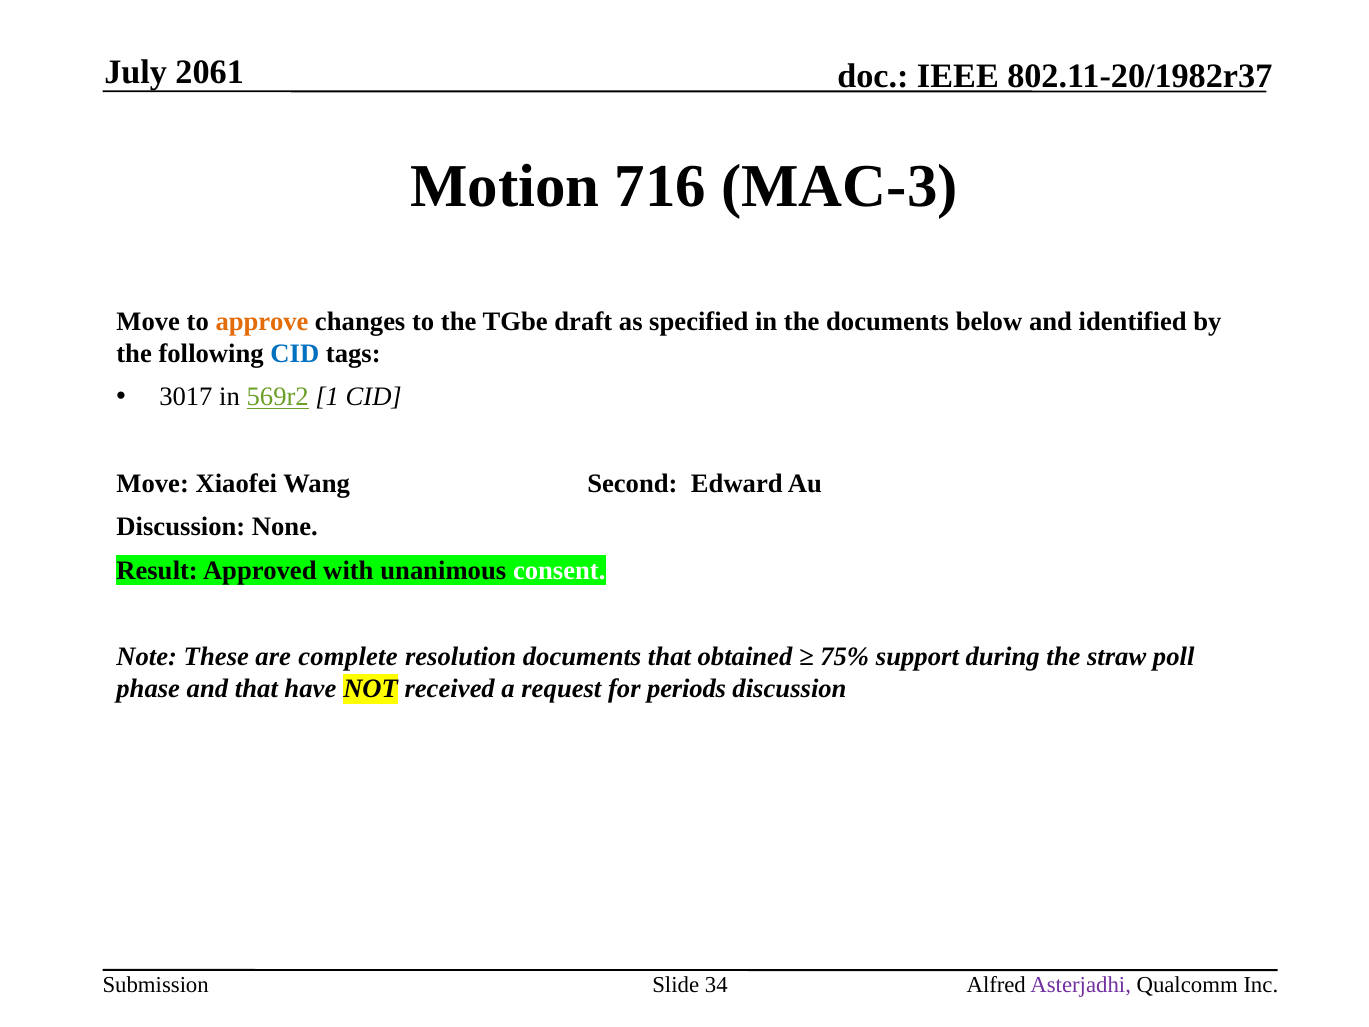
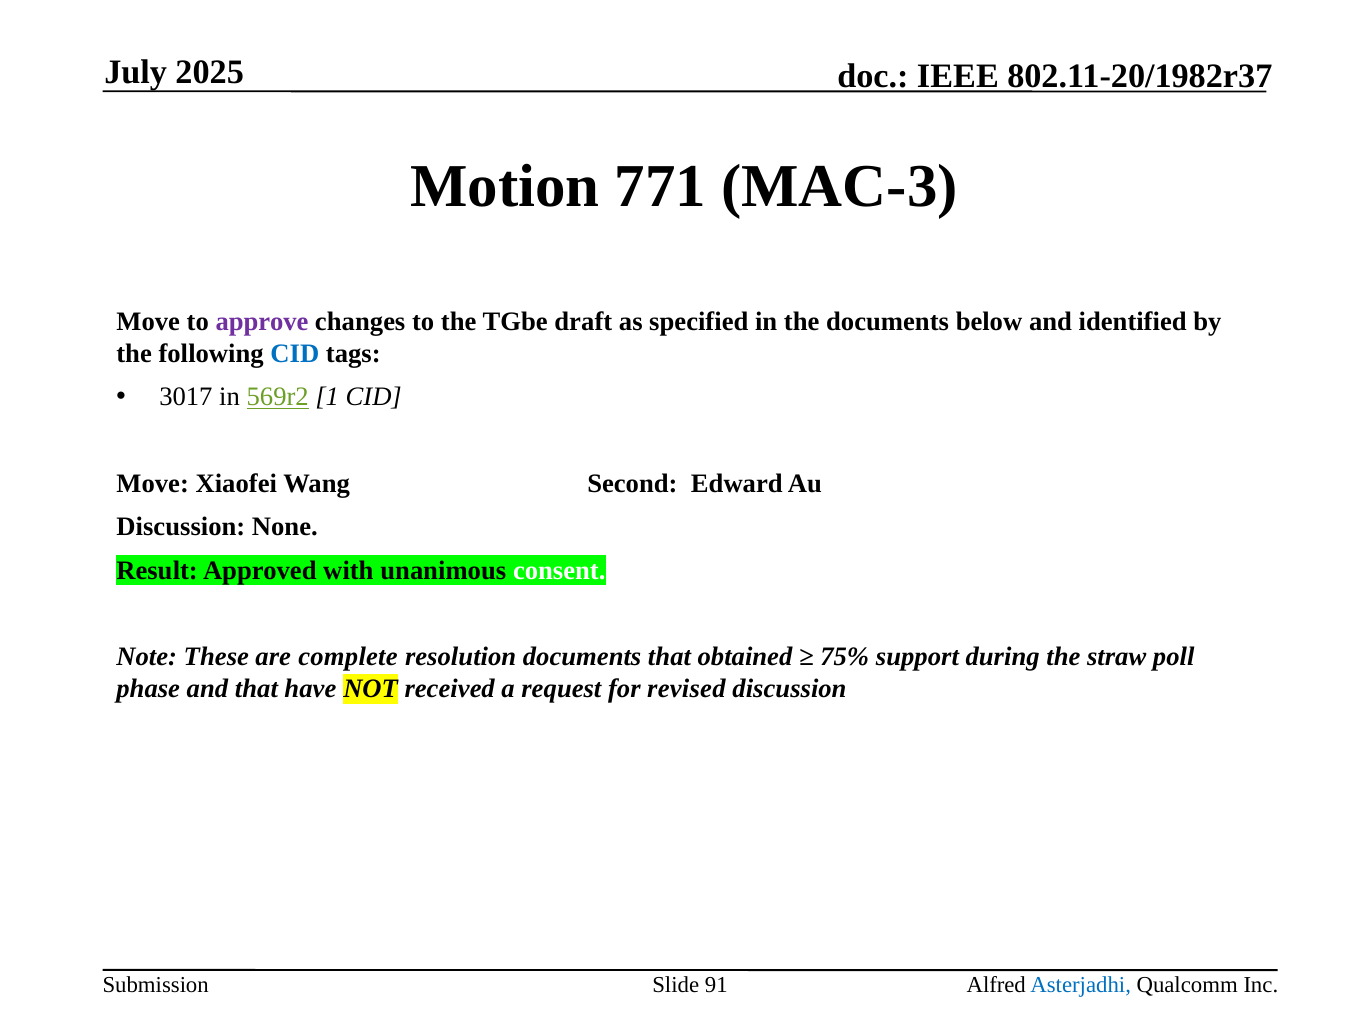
2061: 2061 -> 2025
716: 716 -> 771
approve colour: orange -> purple
periods: periods -> revised
34: 34 -> 91
Asterjadhi colour: purple -> blue
